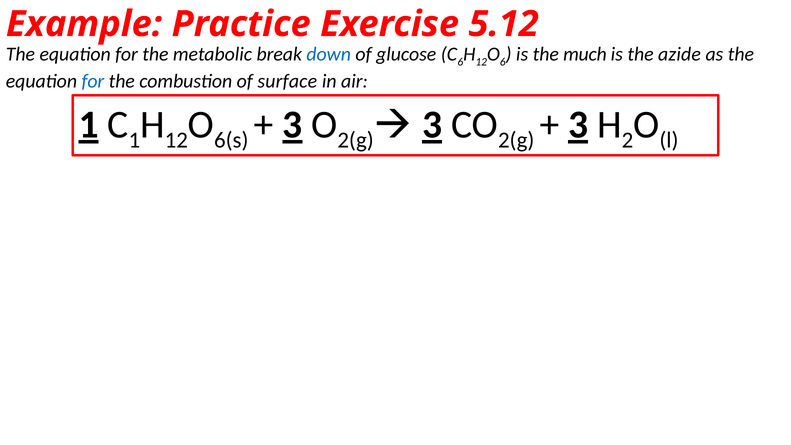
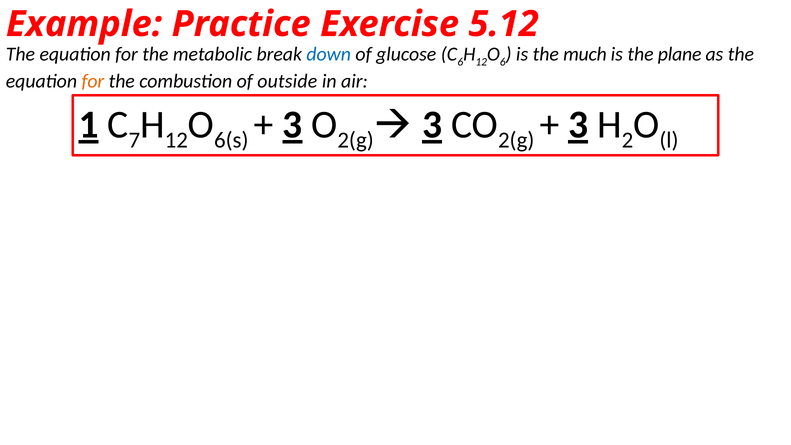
azide: azide -> plane
for at (93, 81) colour: blue -> orange
surface: surface -> outside
1 at (134, 140): 1 -> 7
